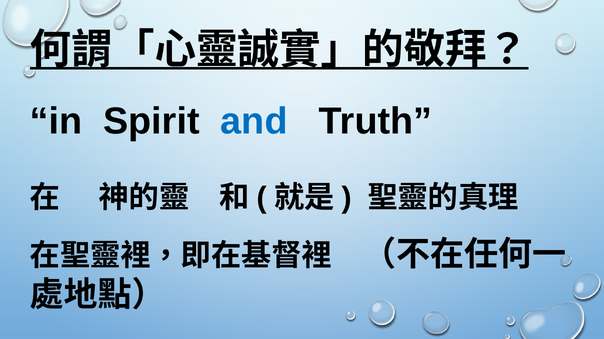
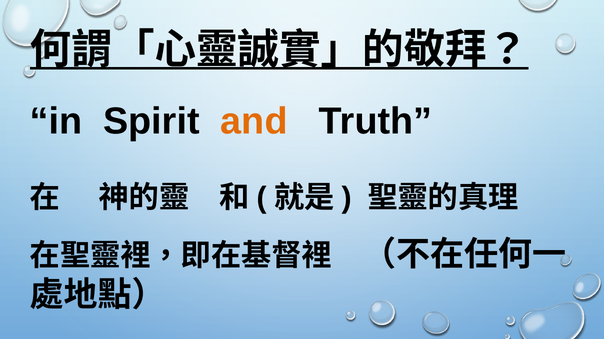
and colour: blue -> orange
